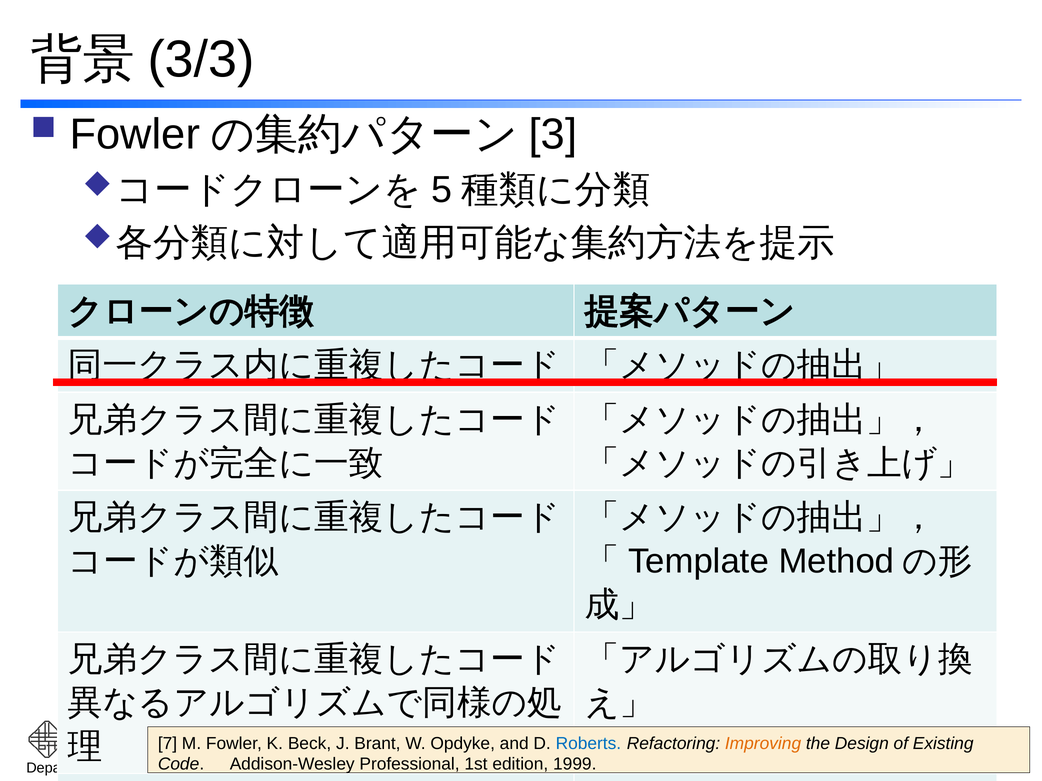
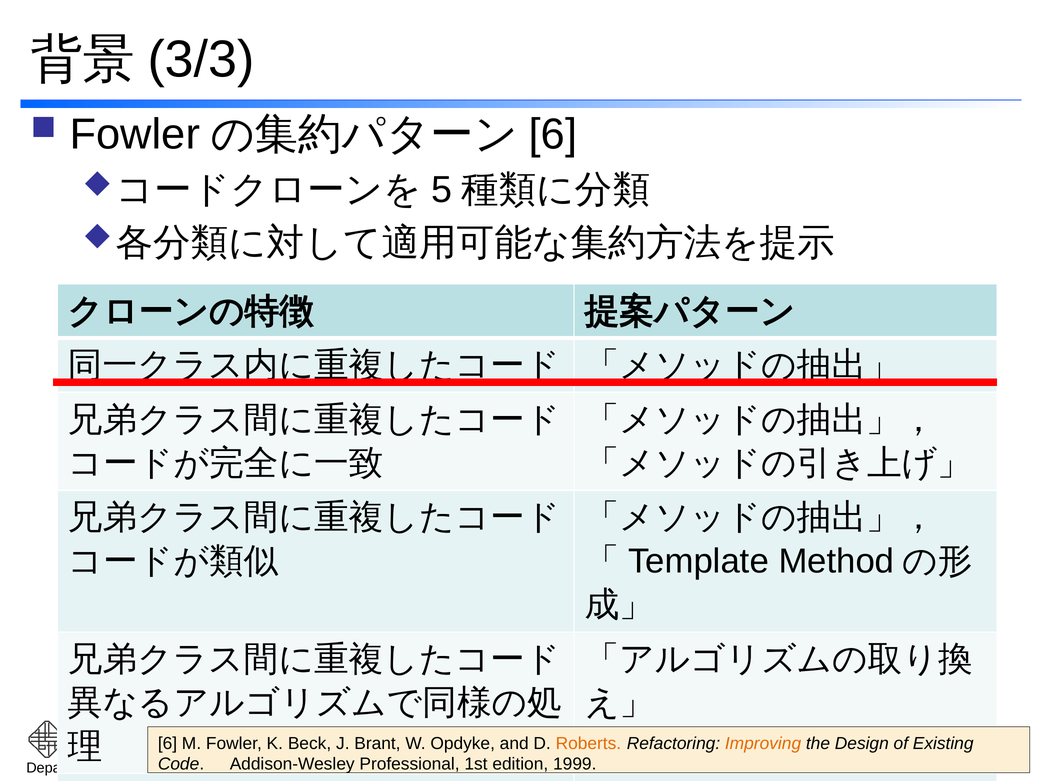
3 at (553, 134): 3 -> 6
7 at (168, 744): 7 -> 6
Roberts colour: blue -> orange
